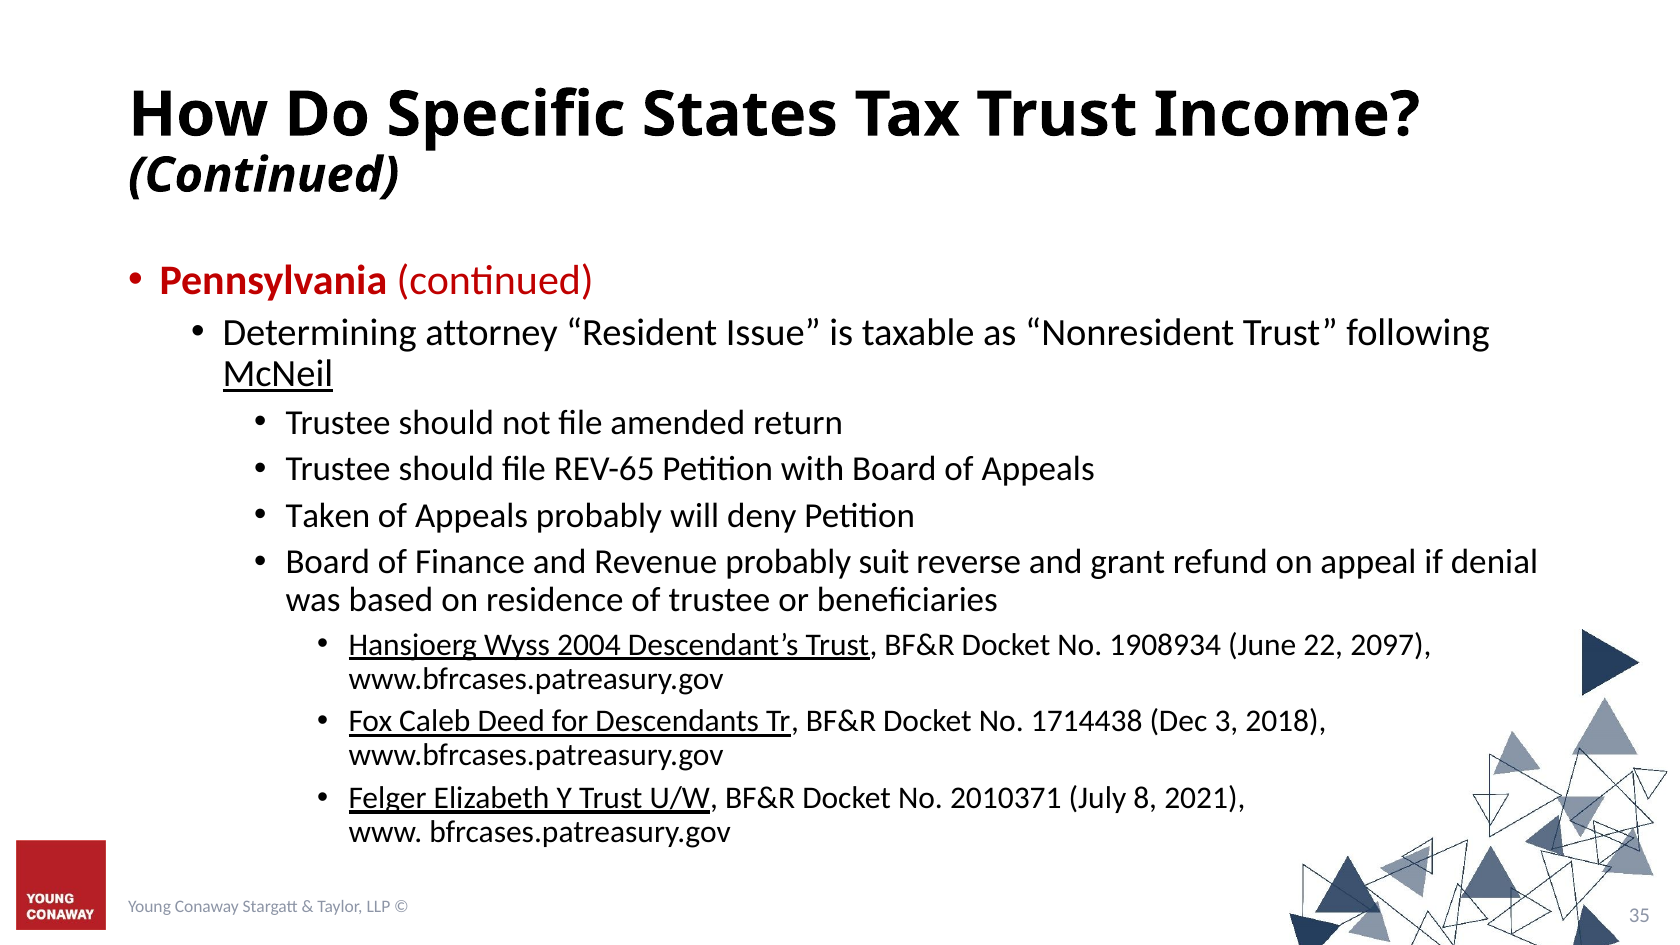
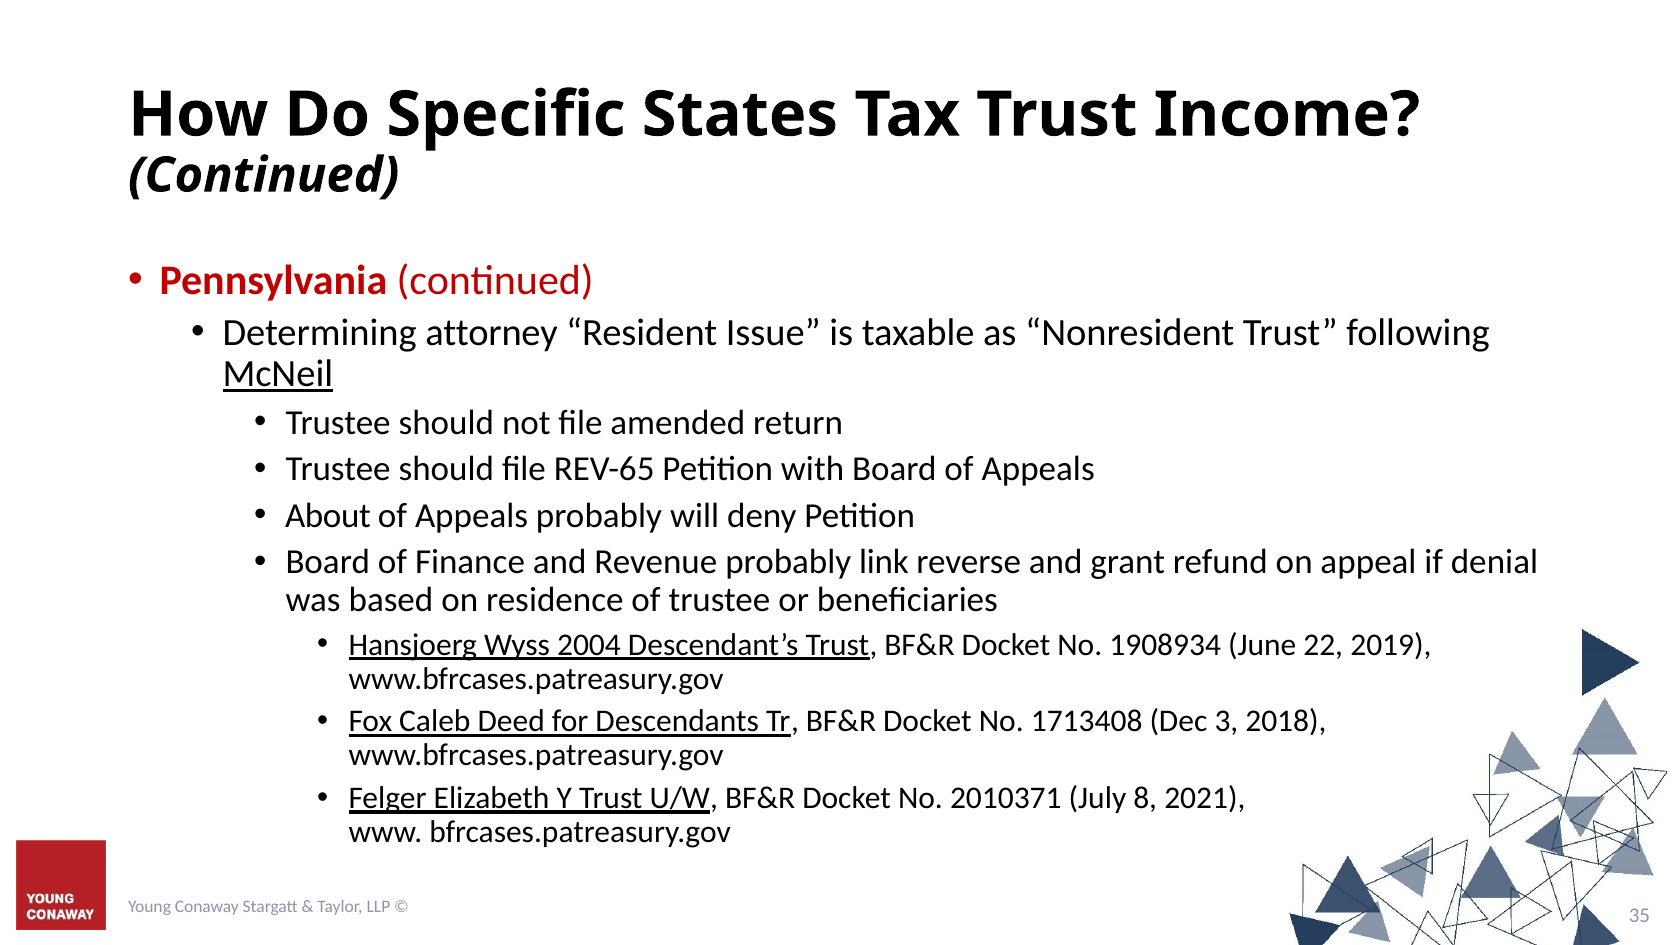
Taken: Taken -> About
suit: suit -> link
2097: 2097 -> 2019
1714438: 1714438 -> 1713408
